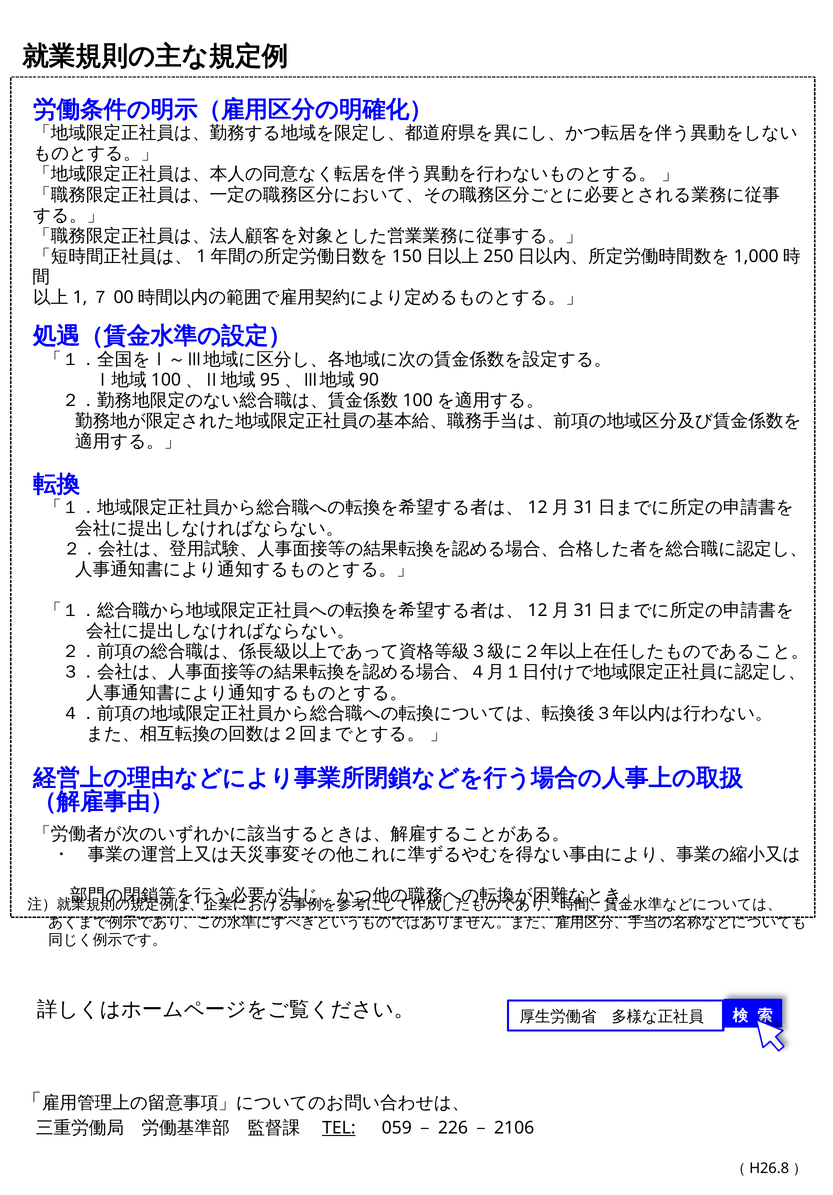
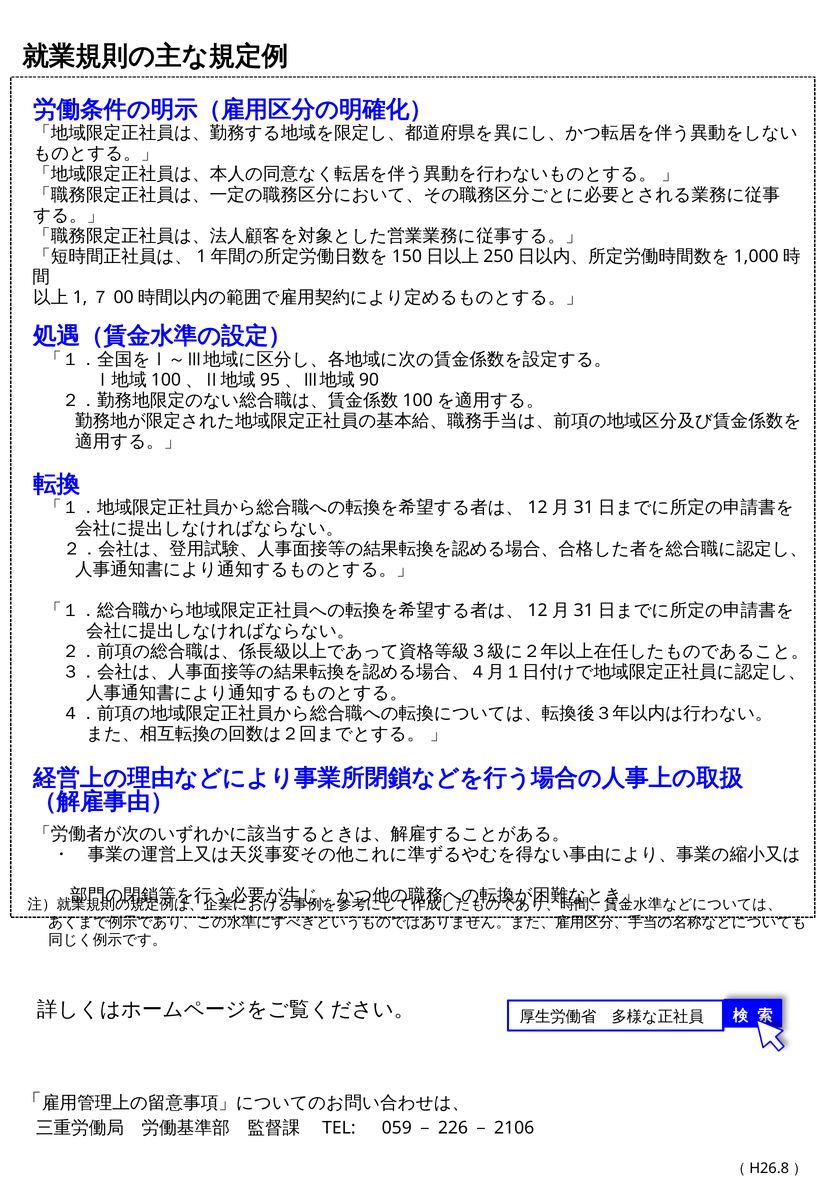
TEL underline: present -> none
